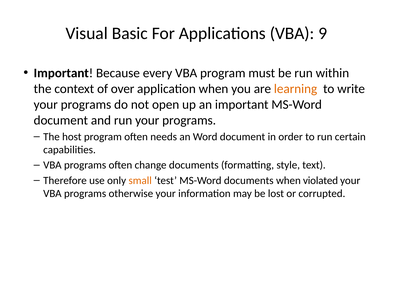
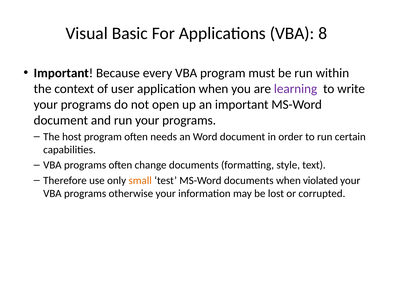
9: 9 -> 8
over: over -> user
learning colour: orange -> purple
